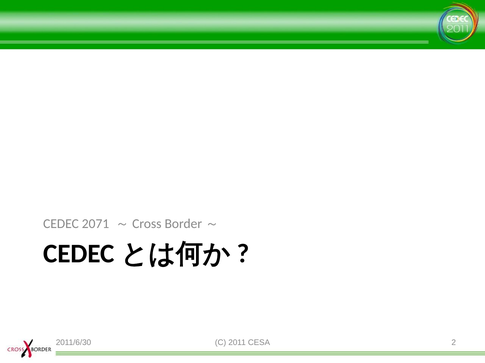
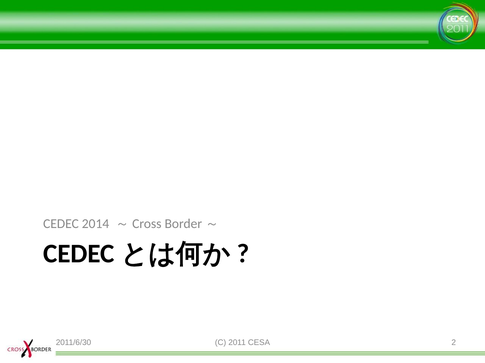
2071: 2071 -> 2014
